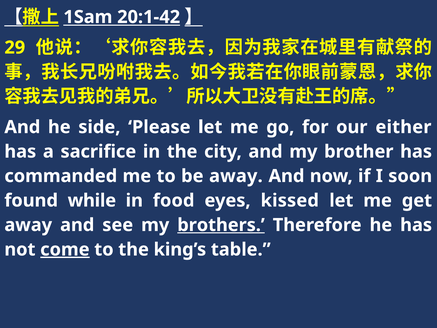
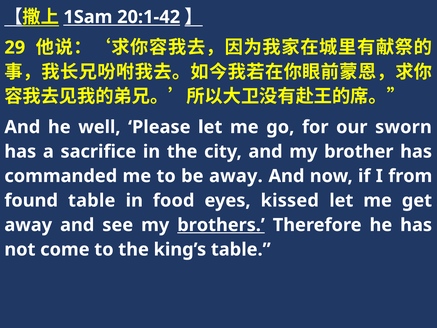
side: side -> well
either: either -> sworn
soon: soon -> from
found while: while -> table
come underline: present -> none
